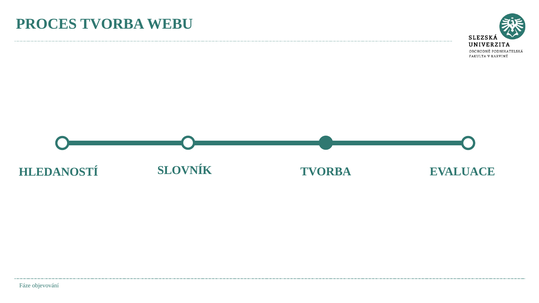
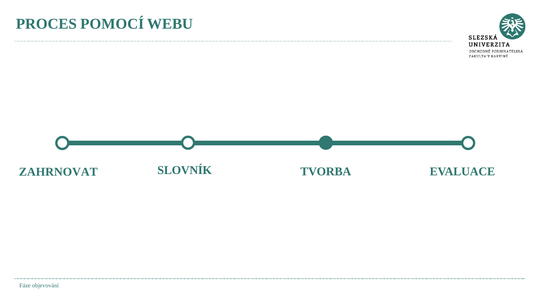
PROCES TVORBA: TVORBA -> POMOCÍ
HLEDANOSTÍ: HLEDANOSTÍ -> ZAHRNOVAT
